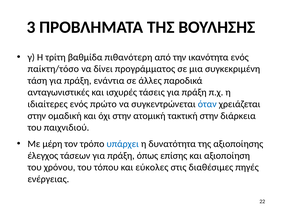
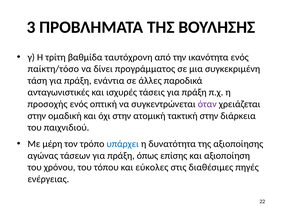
πιθανότερη: πιθανότερη -> ταυτόχρονη
ιδιαίτερες: ιδιαίτερες -> προσοχής
πρώτο: πρώτο -> οπτική
όταν colour: blue -> purple
έλεγχος: έλεγχος -> αγώνας
